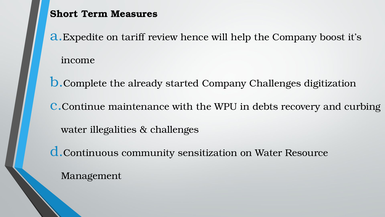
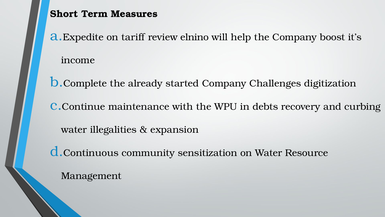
hence: hence -> elnino
challenges at (175, 129): challenges -> expansion
